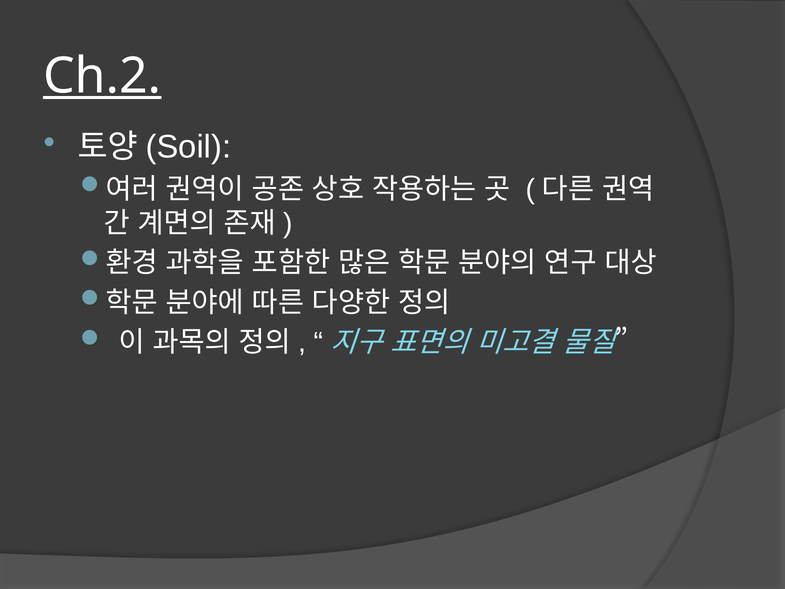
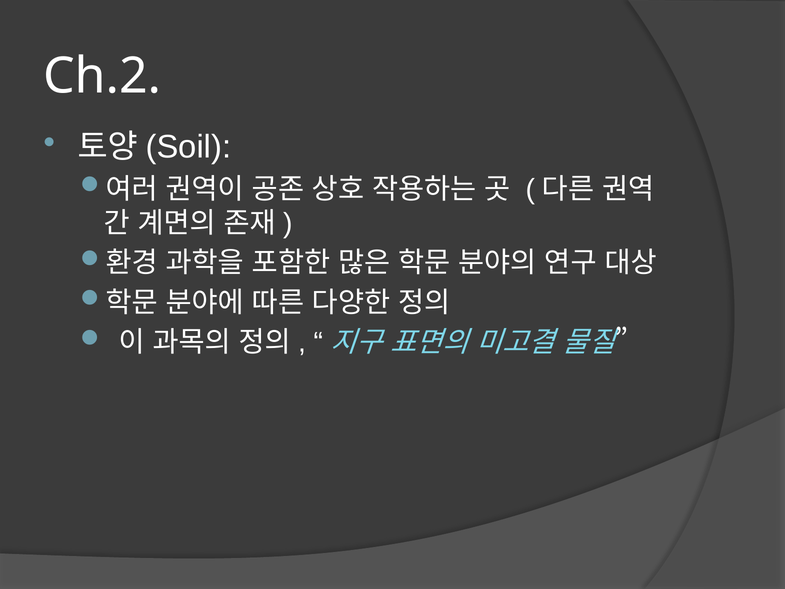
Ch.2 underline: present -> none
